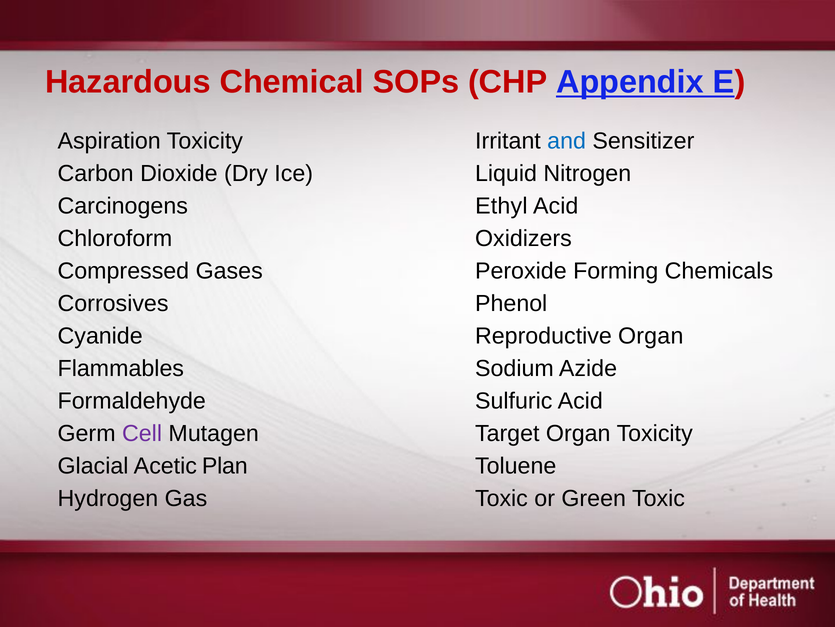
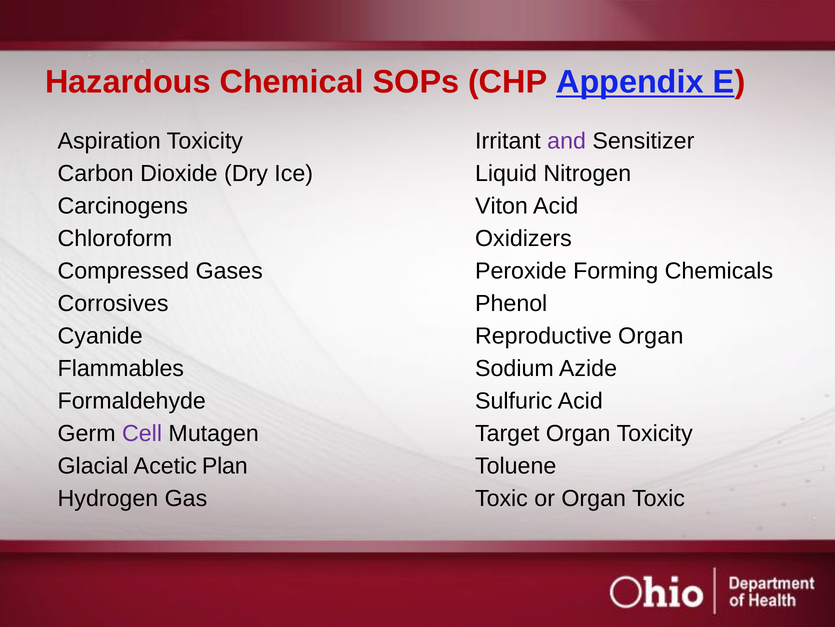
and colour: blue -> purple
Ethyl: Ethyl -> Viton
or Green: Green -> Organ
